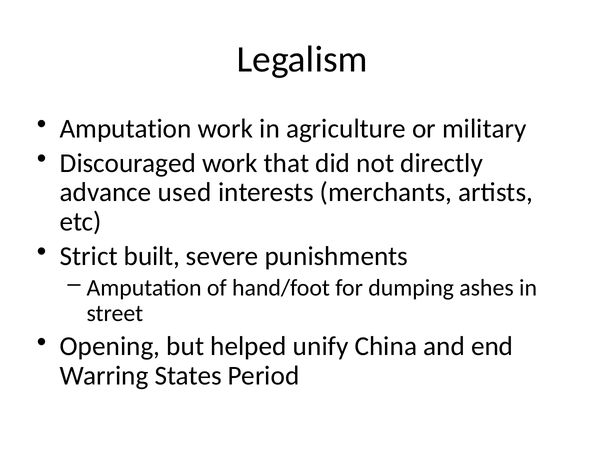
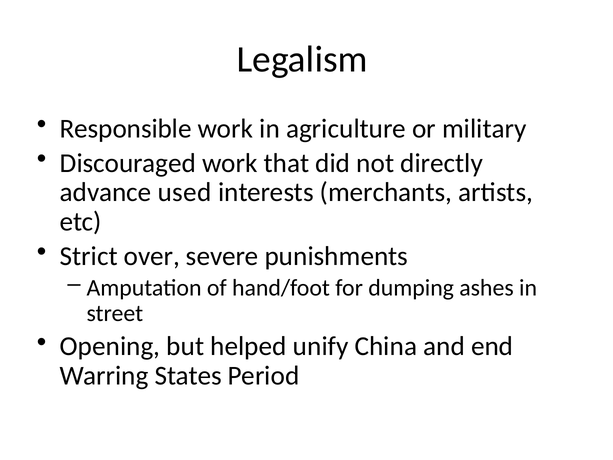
Amputation at (126, 129): Amputation -> Responsible
built: built -> over
